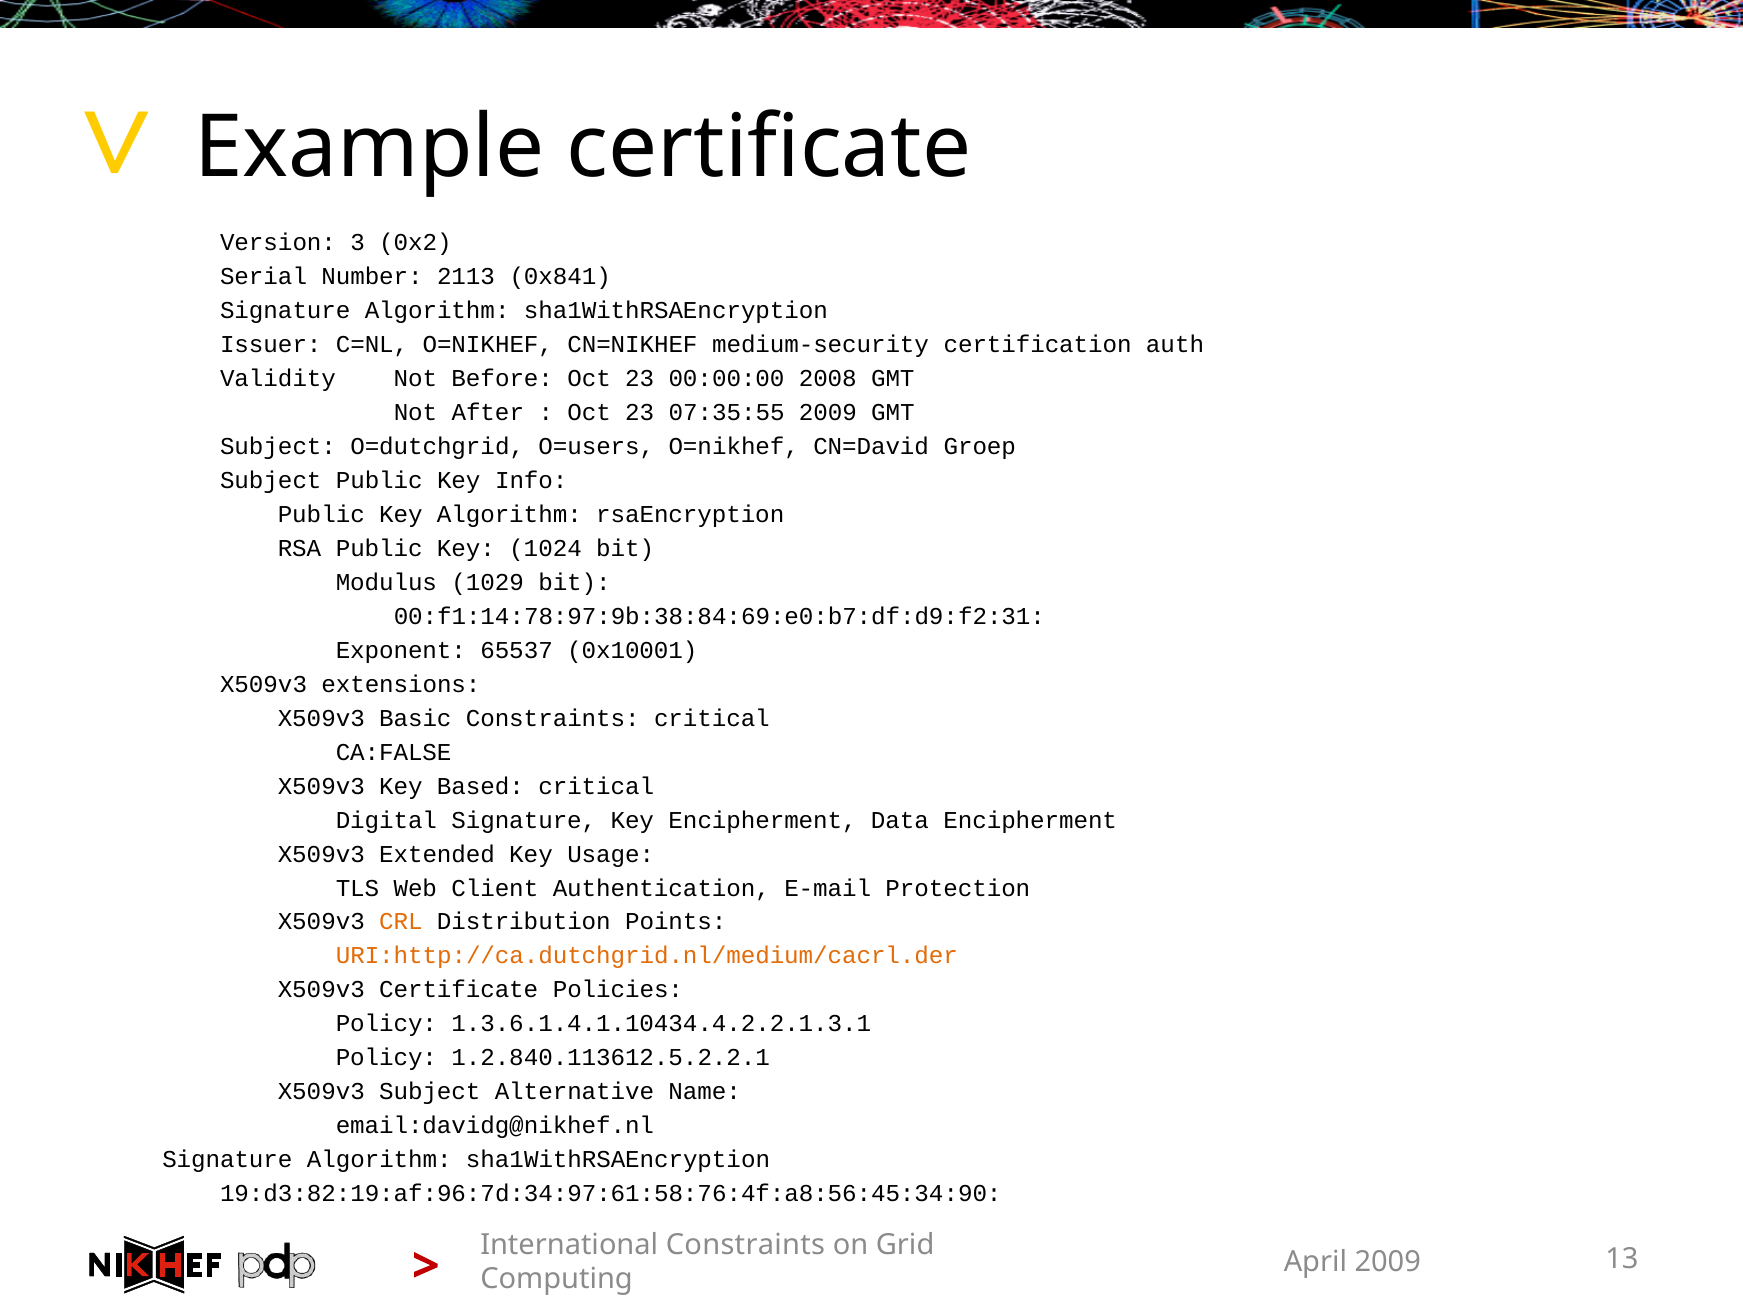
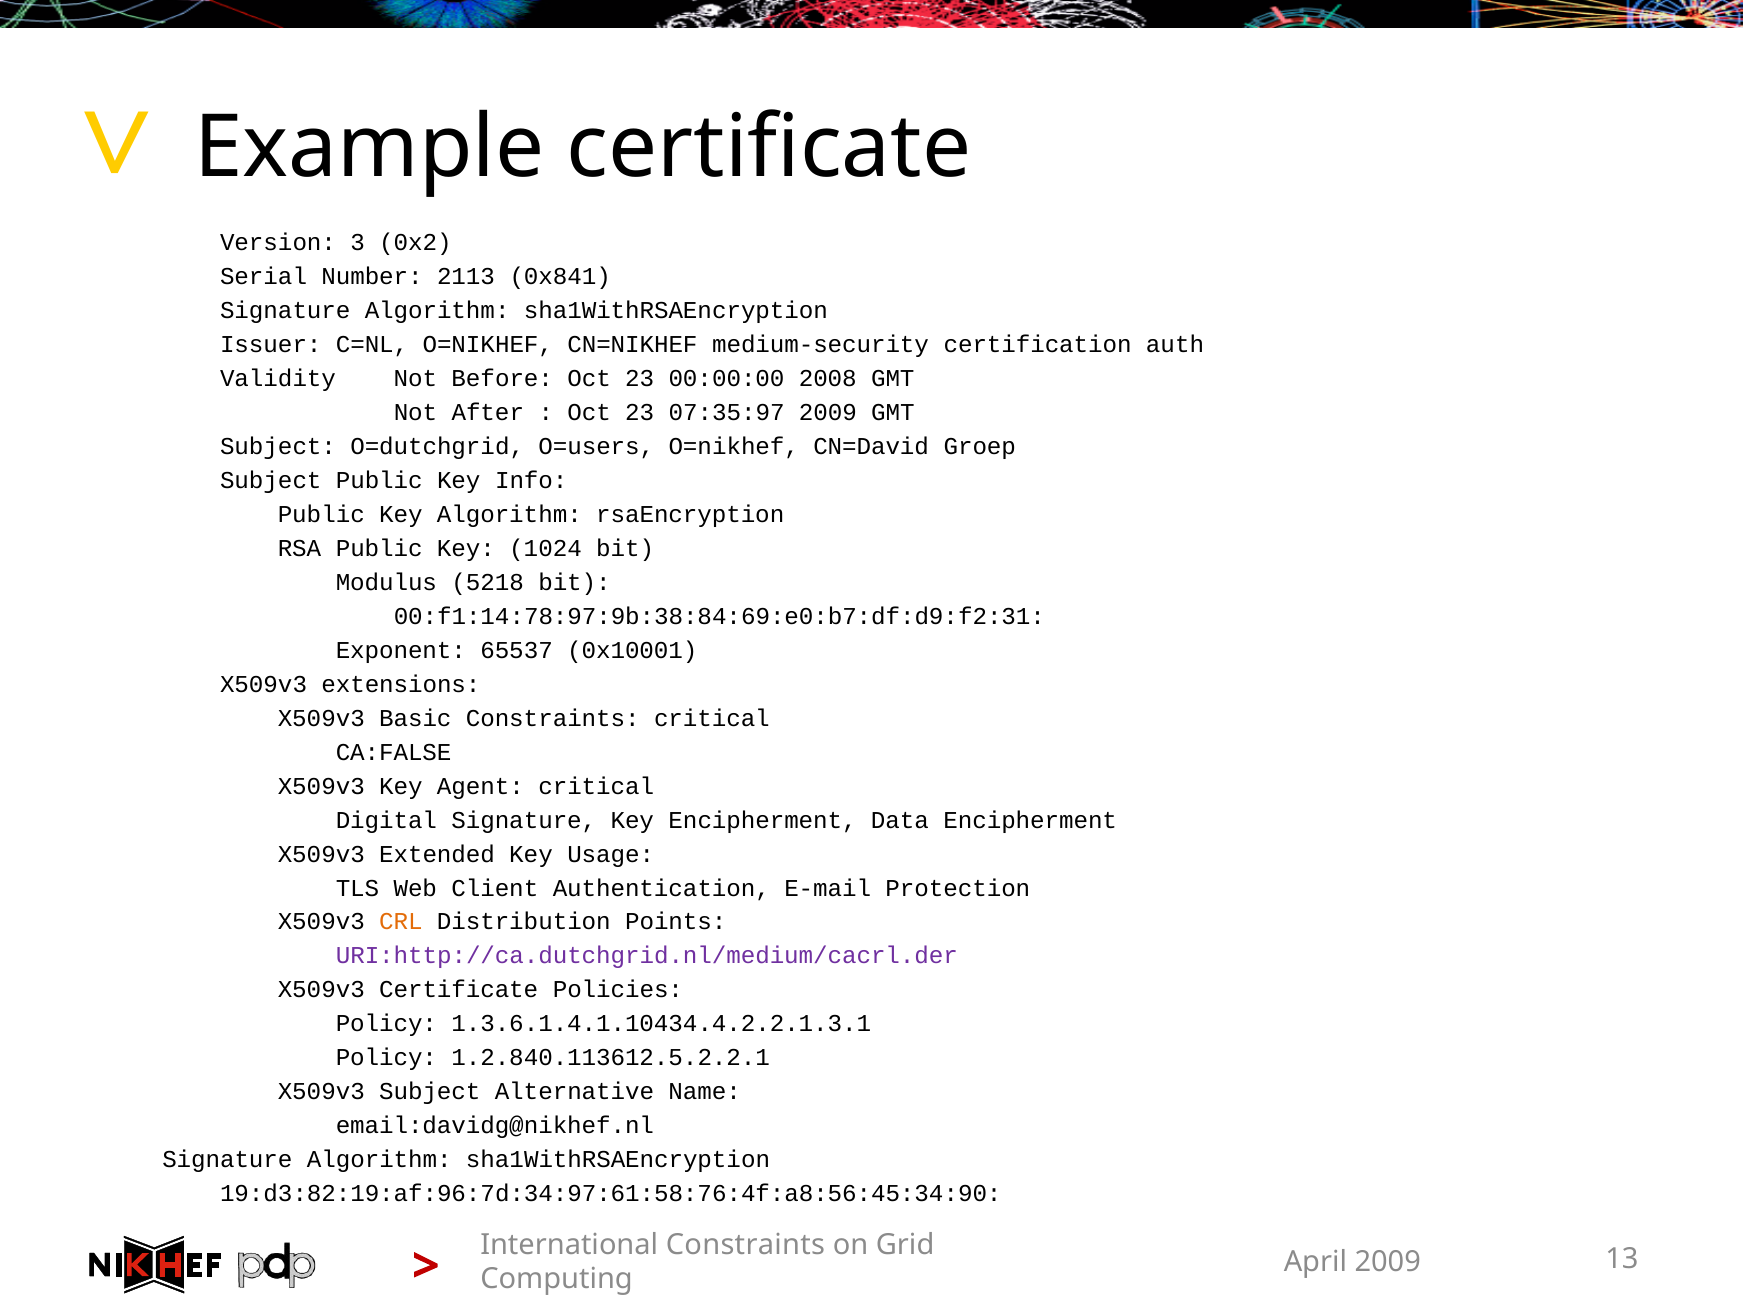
07:35:55: 07:35:55 -> 07:35:97
1029: 1029 -> 5218
Based: Based -> Agent
URI:http://ca.dutchgrid.nl/medium/cacrl.der colour: orange -> purple
